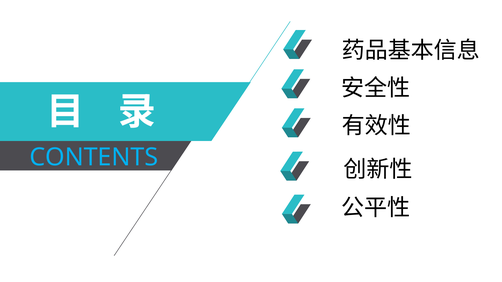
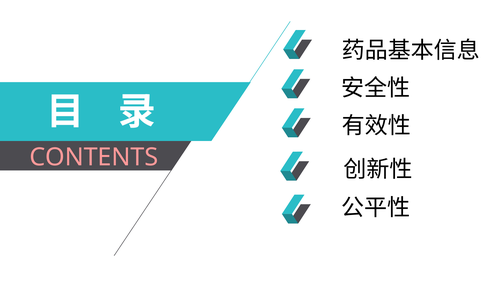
CONTENTS colour: light blue -> pink
